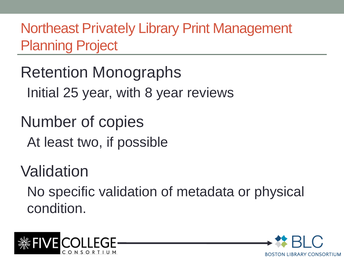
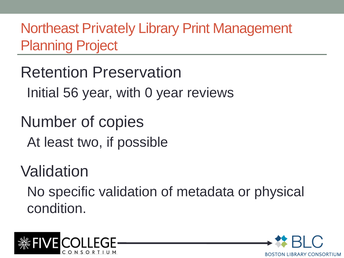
Monographs: Monographs -> Preservation
25: 25 -> 56
8: 8 -> 0
